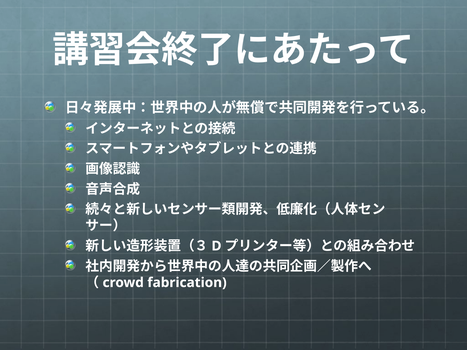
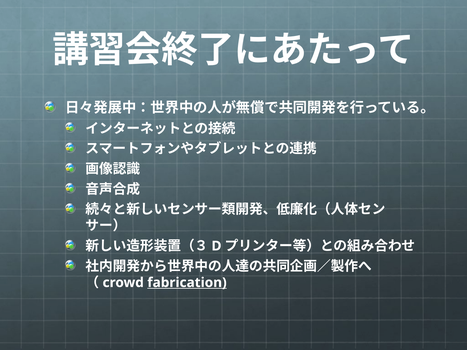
fabrication underline: none -> present
